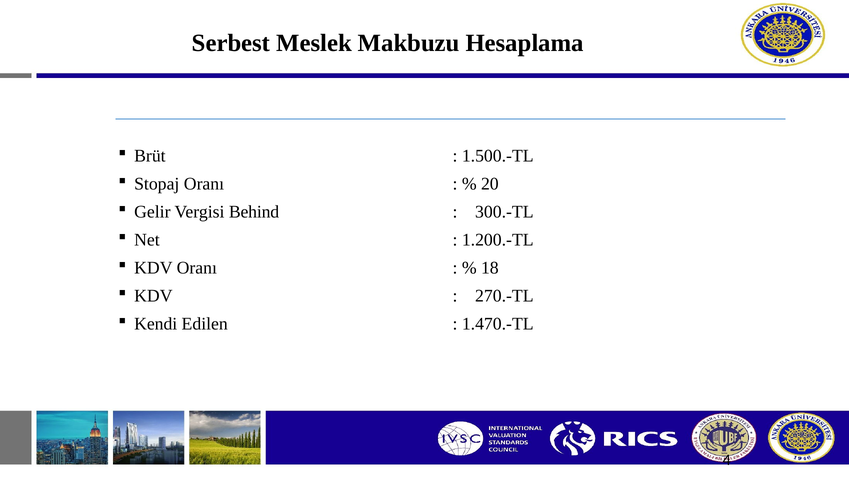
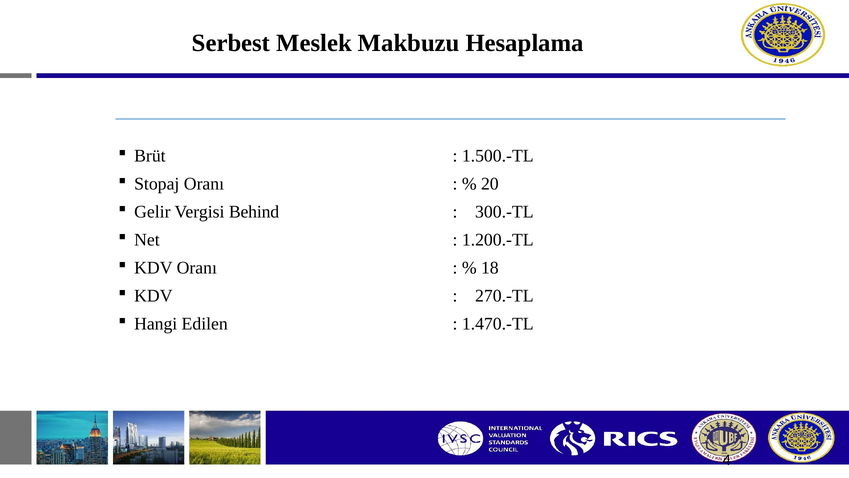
Kendi: Kendi -> Hangi
